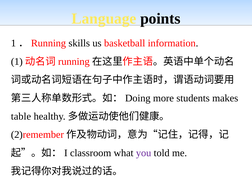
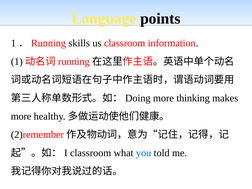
us basketball: basketball -> classroom
students: students -> thinking
table at (21, 116): table -> more
you colour: purple -> blue
